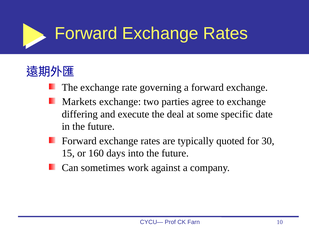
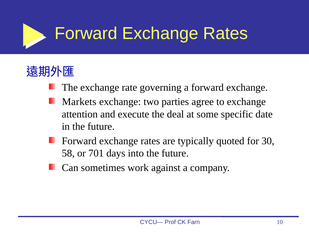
differing: differing -> attention
15: 15 -> 58
160: 160 -> 701
